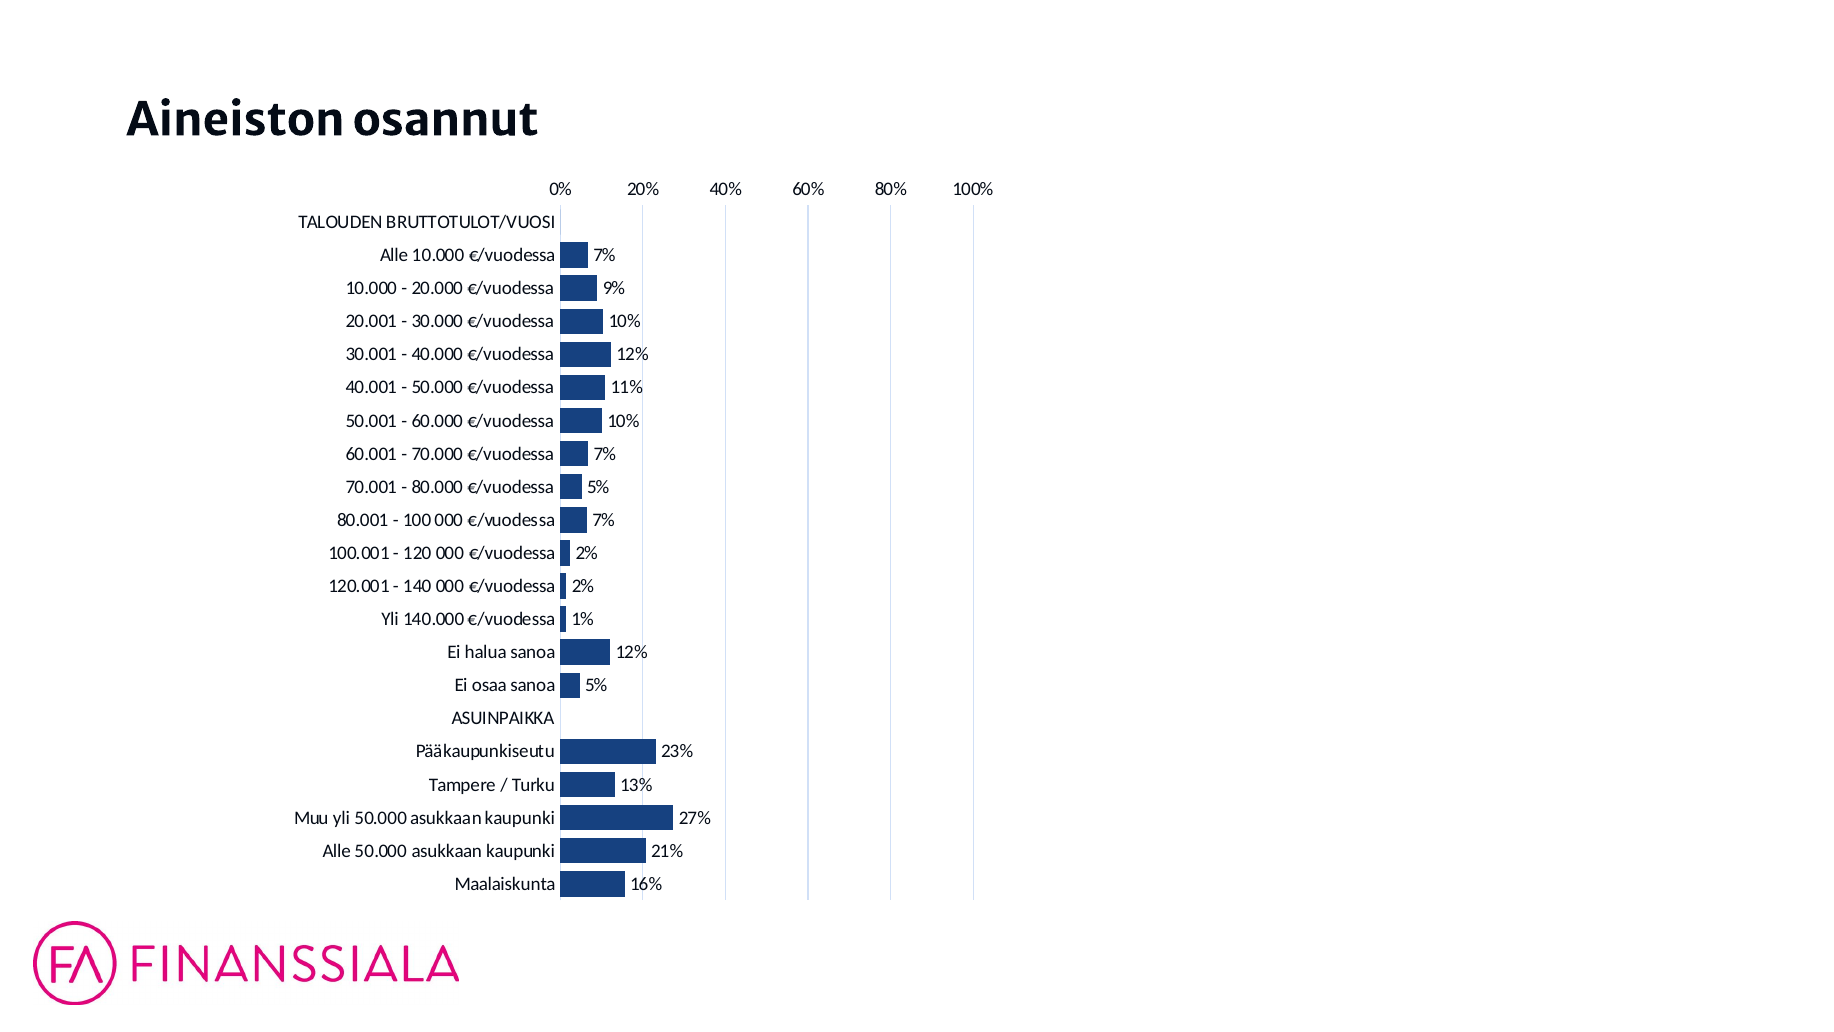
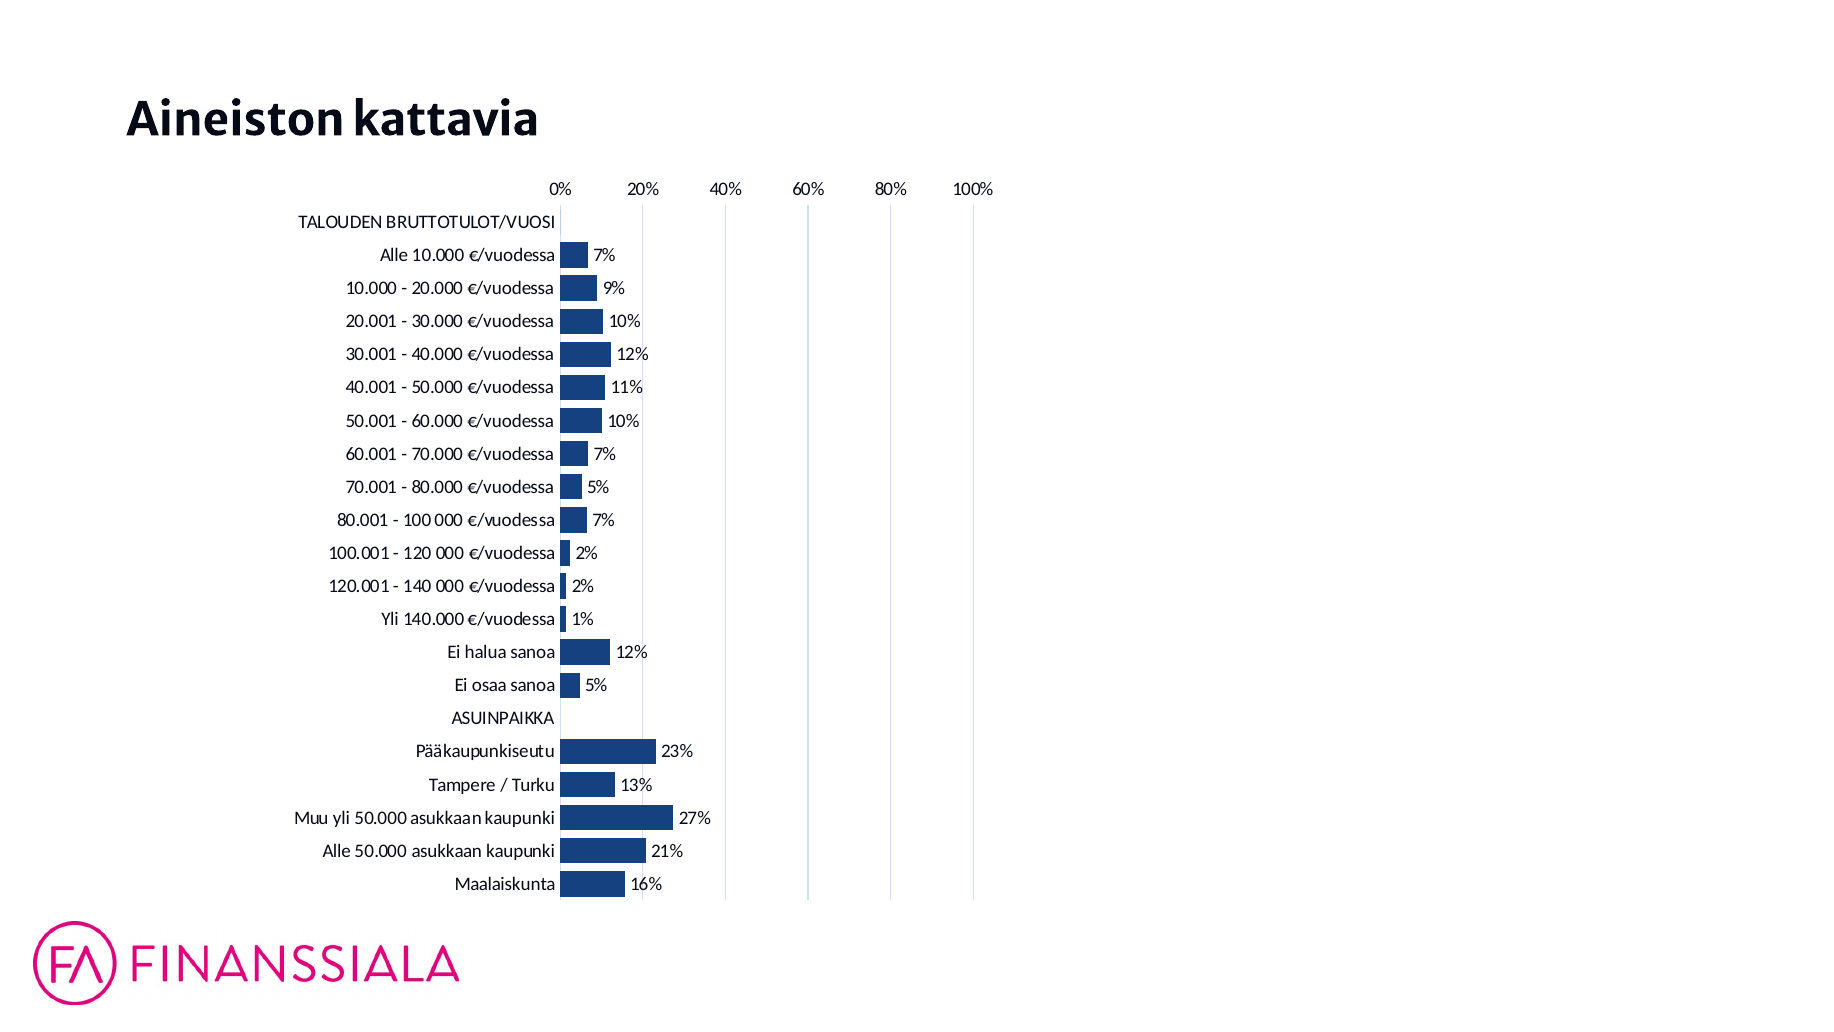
osannut: osannut -> kattavia
